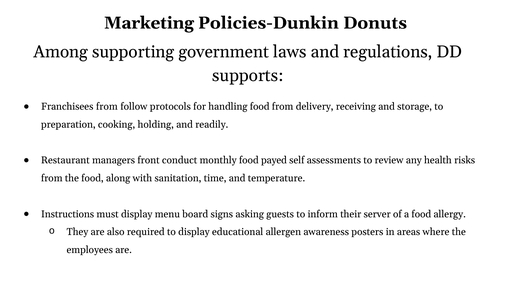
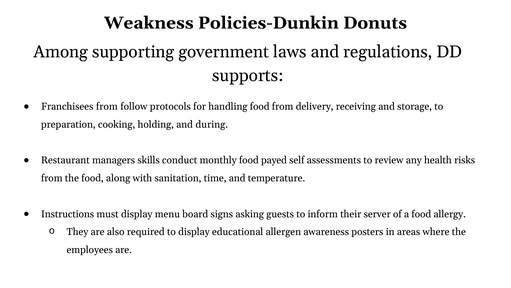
Marketing: Marketing -> Weakness
readily: readily -> during
front: front -> skills
